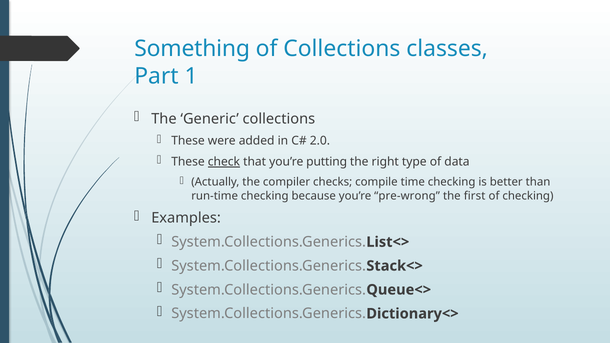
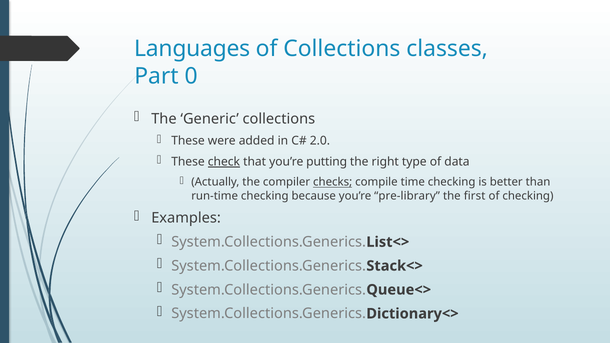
Something: Something -> Languages
1: 1 -> 0
checks underline: none -> present
pre-wrong: pre-wrong -> pre-library
